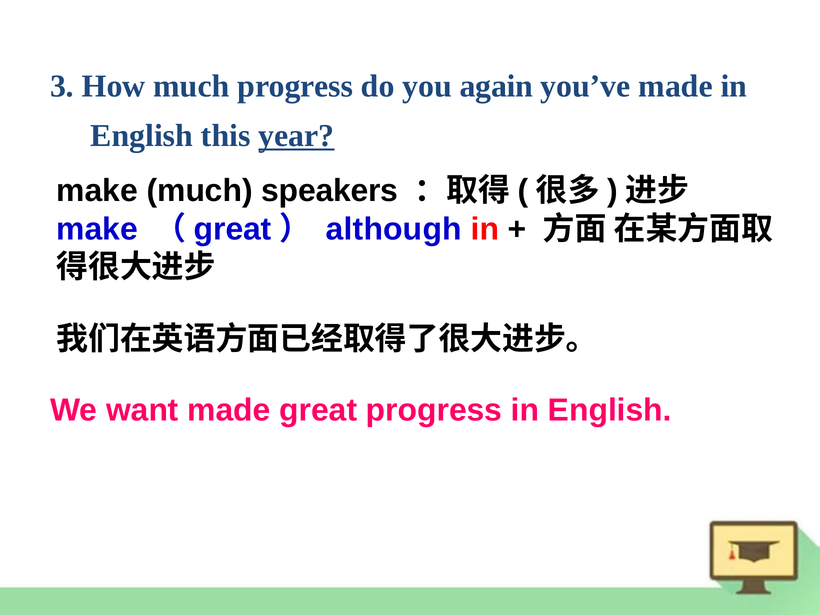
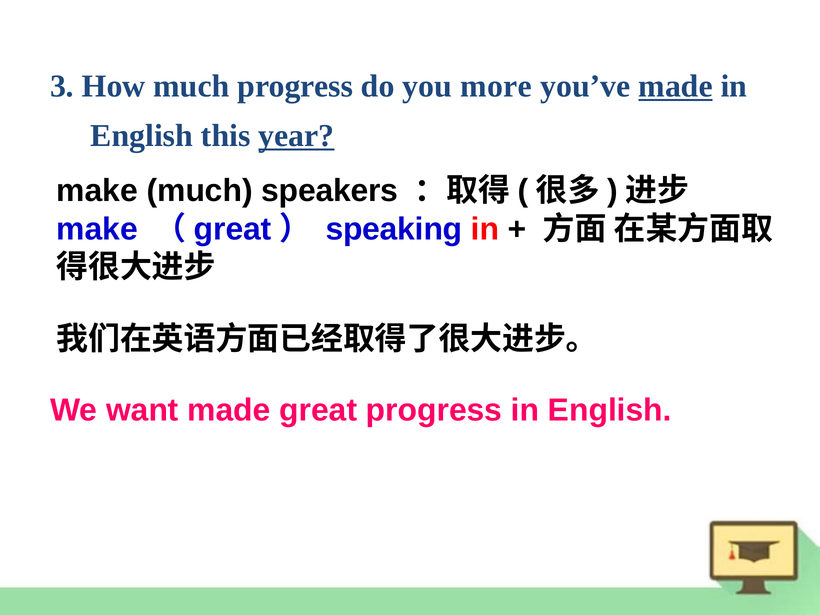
again: again -> more
made at (676, 86) underline: none -> present
although: although -> speaking
